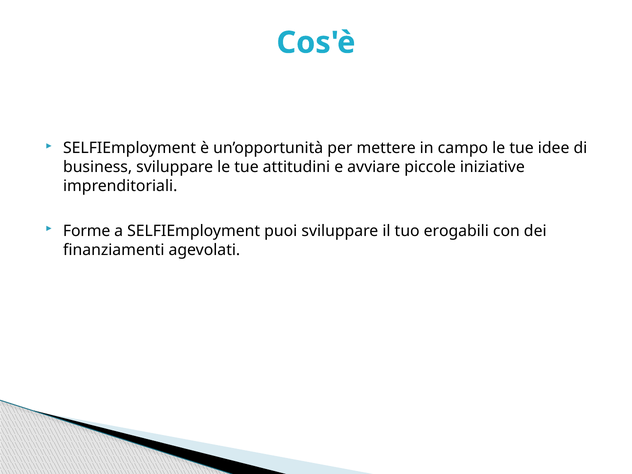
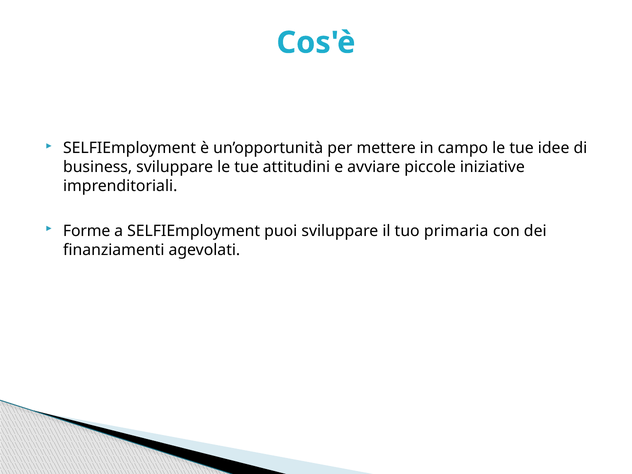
erogabili: erogabili -> primaria
